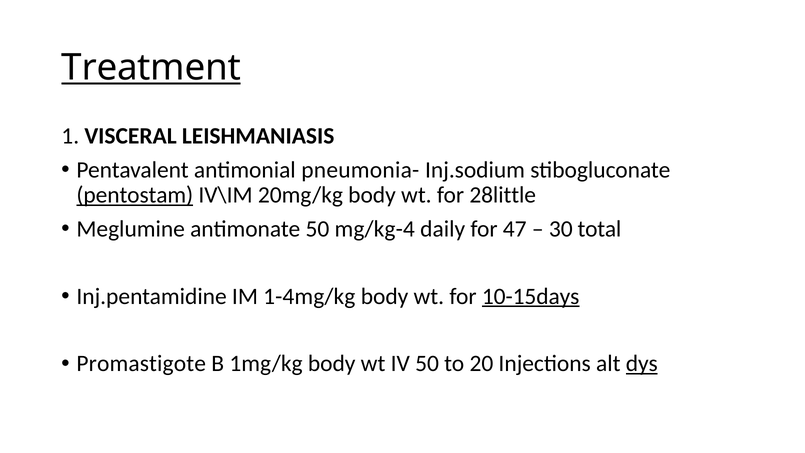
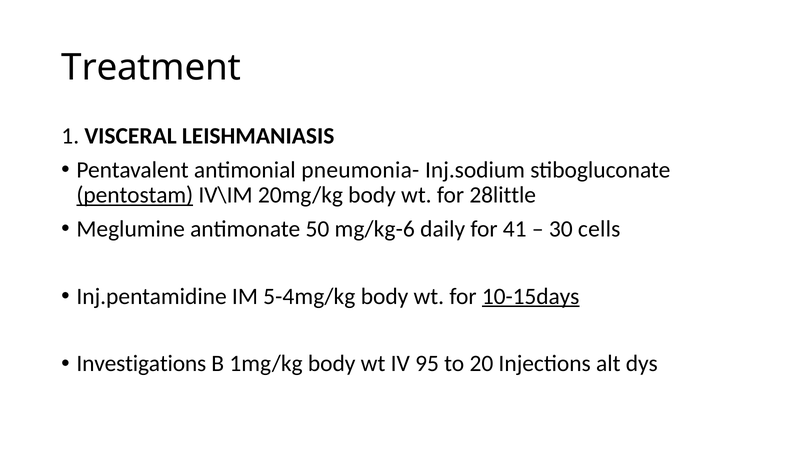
Treatment underline: present -> none
mg/kg-4: mg/kg-4 -> mg/kg-6
47: 47 -> 41
total: total -> cells
1-4mg/kg: 1-4mg/kg -> 5-4mg/kg
Promastigote: Promastigote -> Investigations
IV 50: 50 -> 95
dys underline: present -> none
